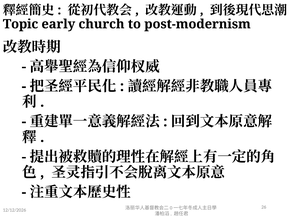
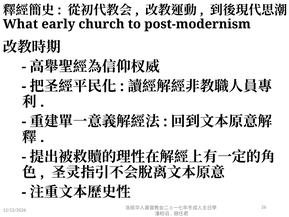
Topic: Topic -> What
